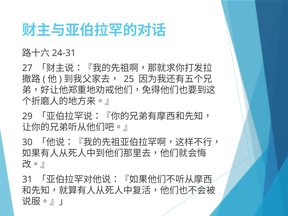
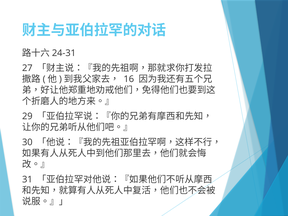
25: 25 -> 16
